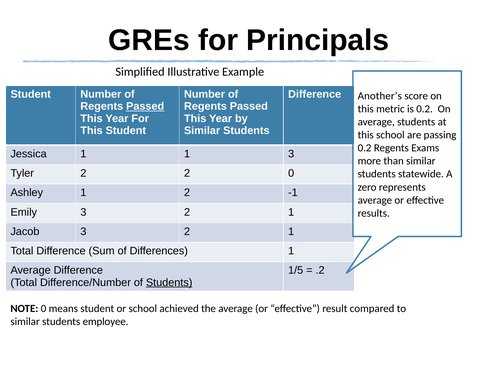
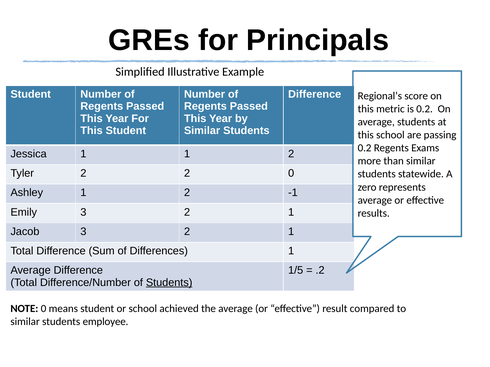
Another’s: Another’s -> Regional’s
Passed at (145, 107) underline: present -> none
1 1 3: 3 -> 2
